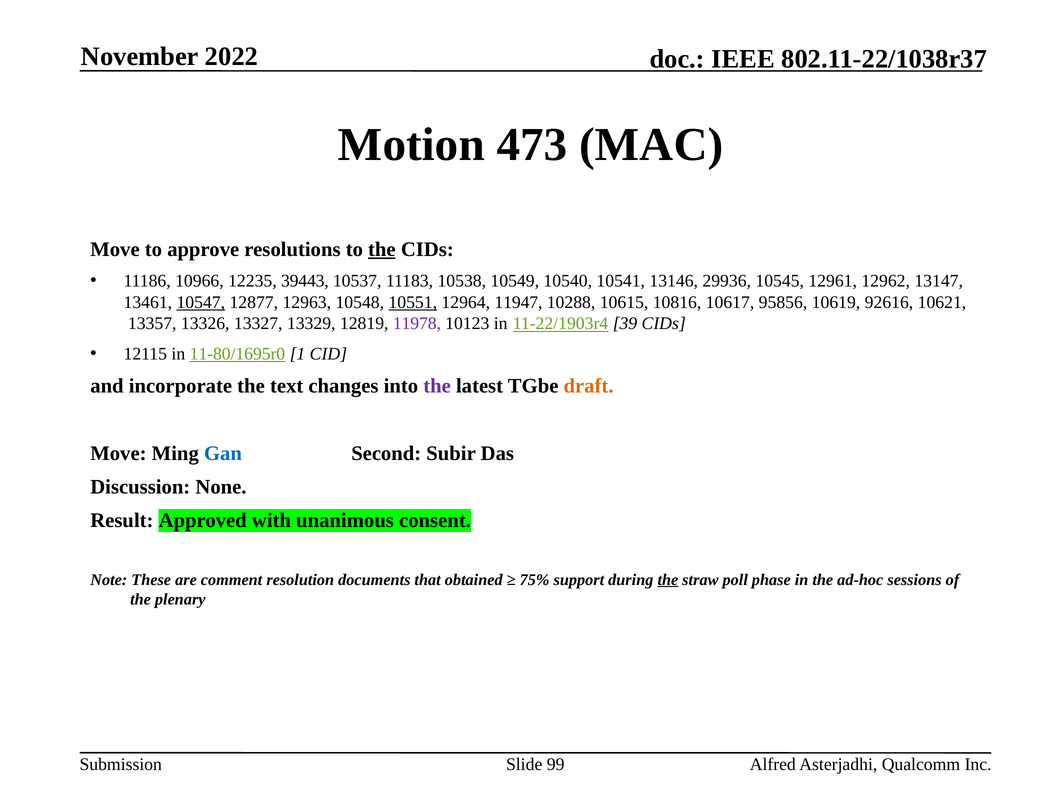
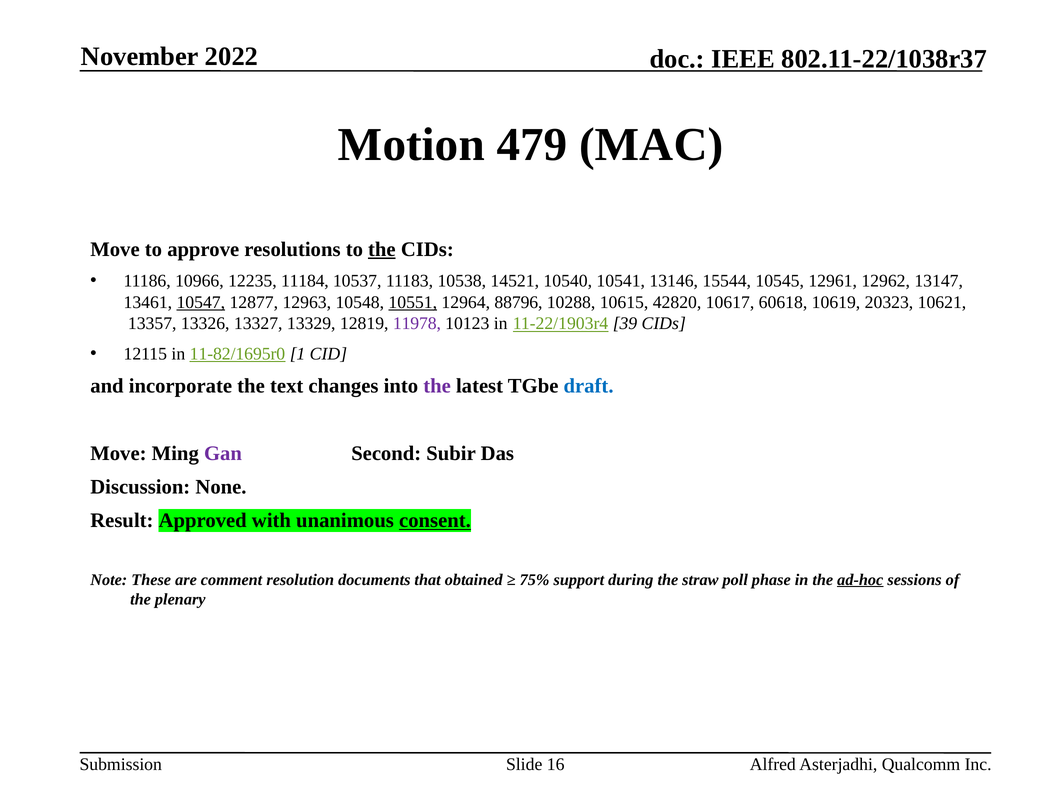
473: 473 -> 479
39443: 39443 -> 11184
10549: 10549 -> 14521
29936: 29936 -> 15544
11947: 11947 -> 88796
10816: 10816 -> 42820
95856: 95856 -> 60618
92616: 92616 -> 20323
11-80/1695r0: 11-80/1695r0 -> 11-82/1695r0
draft colour: orange -> blue
Gan colour: blue -> purple
consent underline: none -> present
the at (668, 579) underline: present -> none
ad-hoc underline: none -> present
99: 99 -> 16
